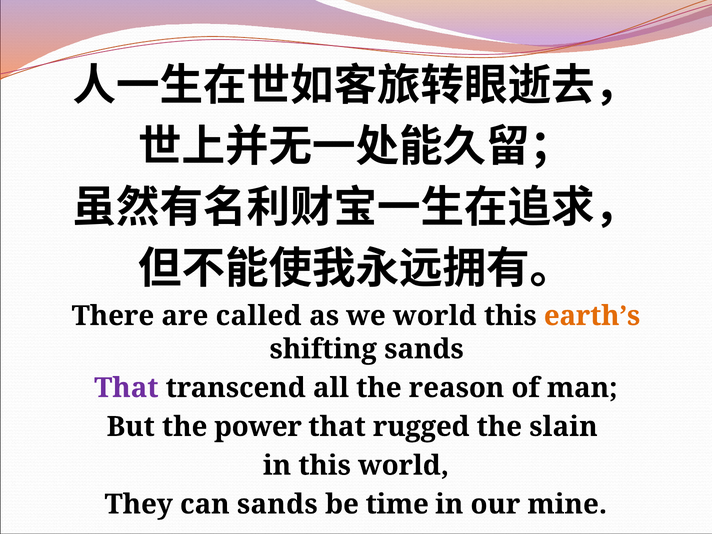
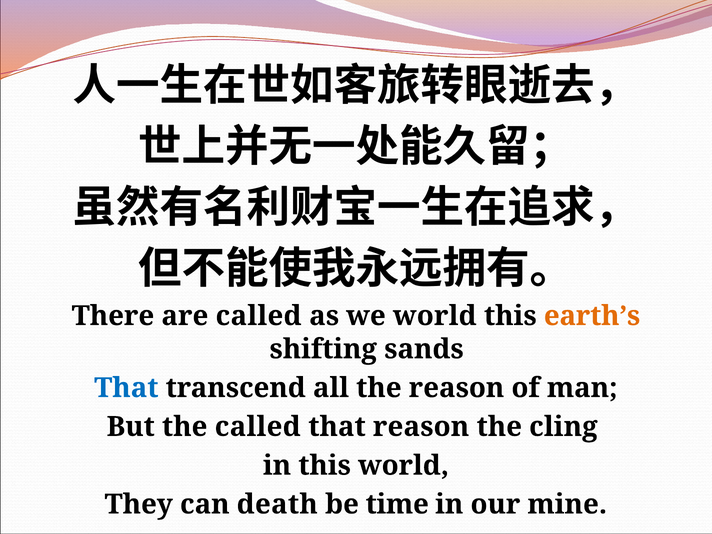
That at (126, 388) colour: purple -> blue
the power: power -> called
that rugged: rugged -> reason
slain: slain -> cling
can sands: sands -> death
